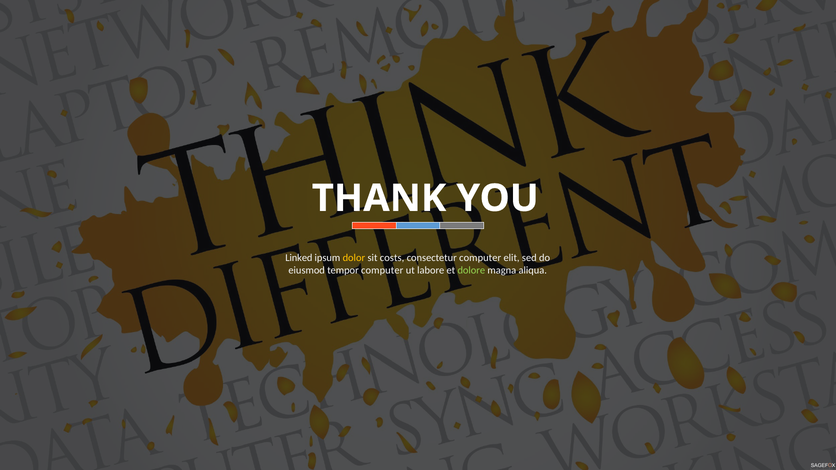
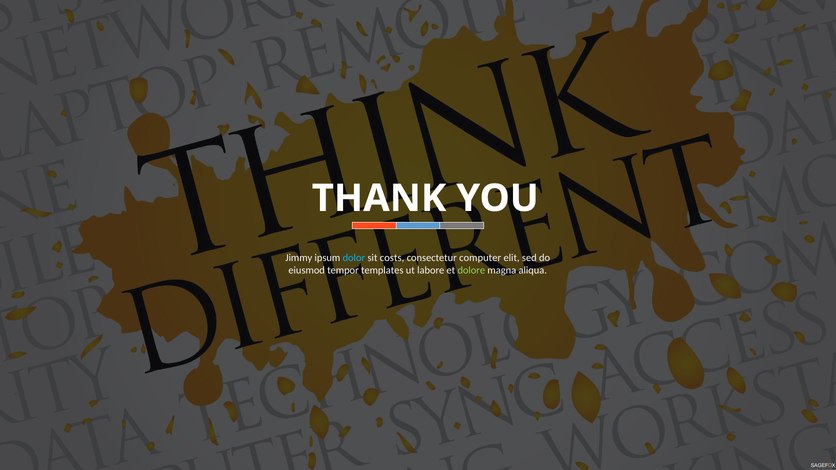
Linked: Linked -> Jimmy
dolor colour: yellow -> light blue
tempor computer: computer -> templates
